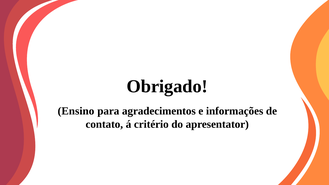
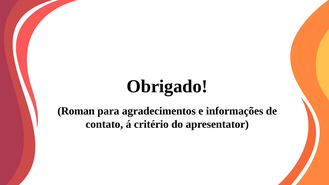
Ensino: Ensino -> Roman
